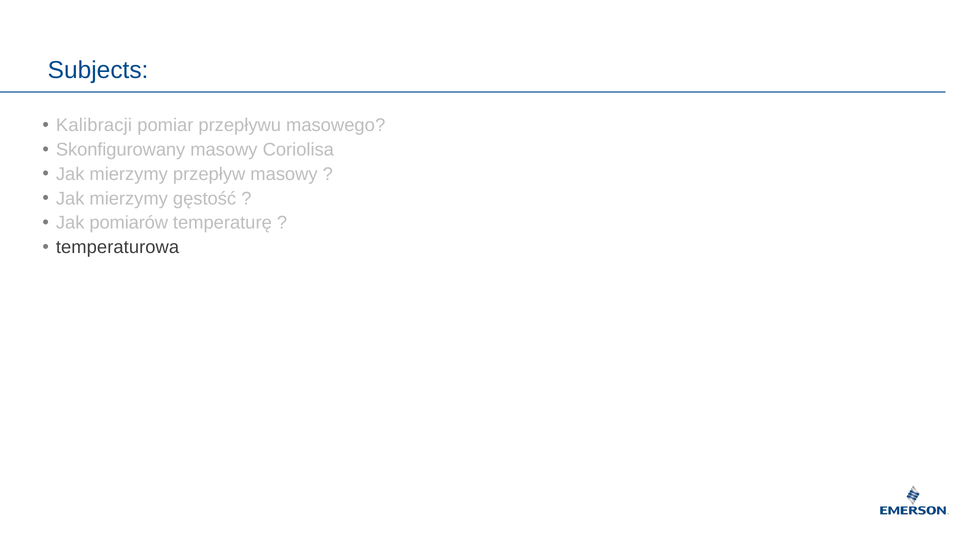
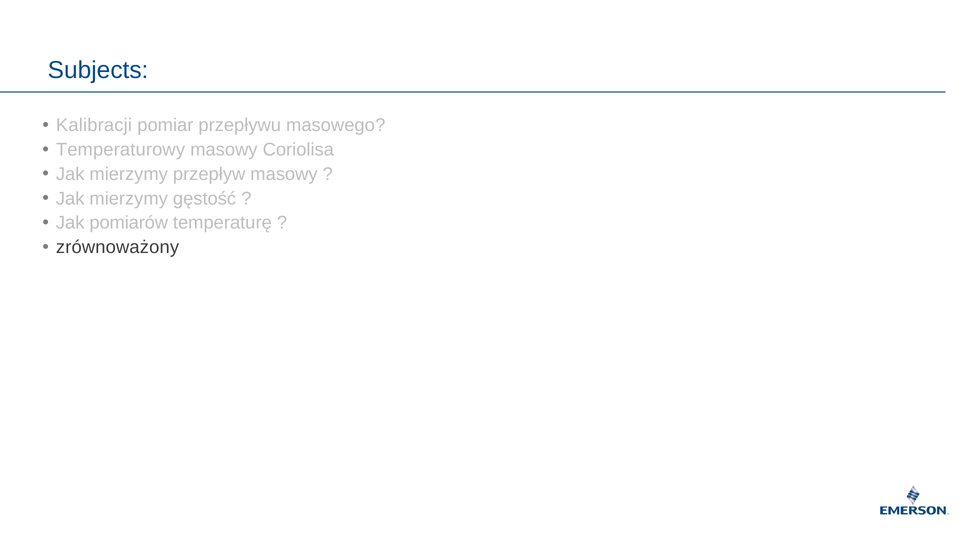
Skonfigurowany: Skonfigurowany -> Temperaturowy
temperaturowa: temperaturowa -> zrównoważony
